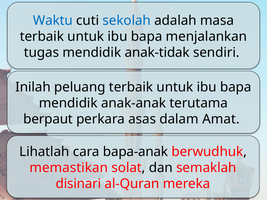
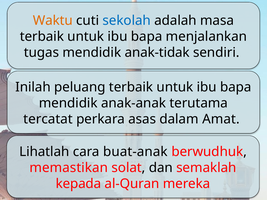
Waktu colour: blue -> orange
berpaut: berpaut -> tercatat
bapa-anak: bapa-anak -> buat-anak
disinari: disinari -> kepada
